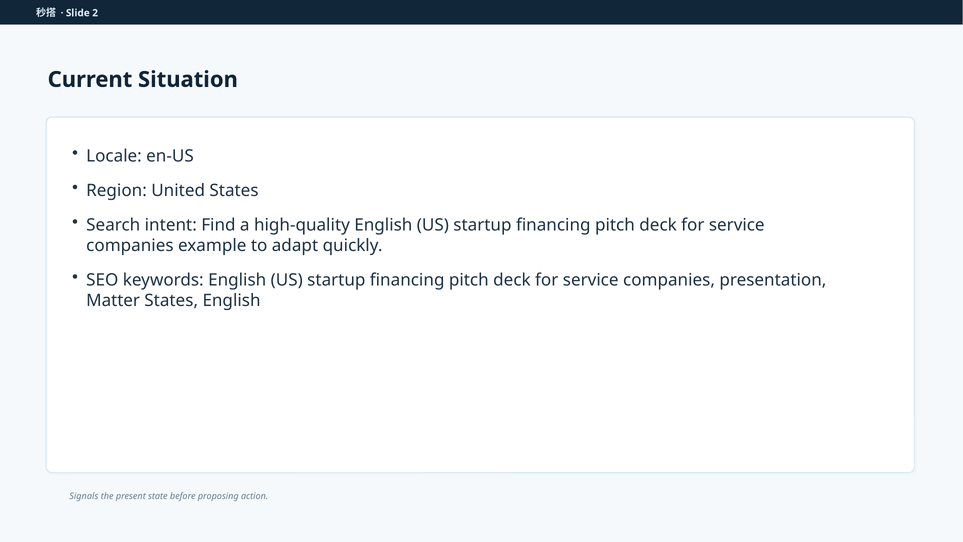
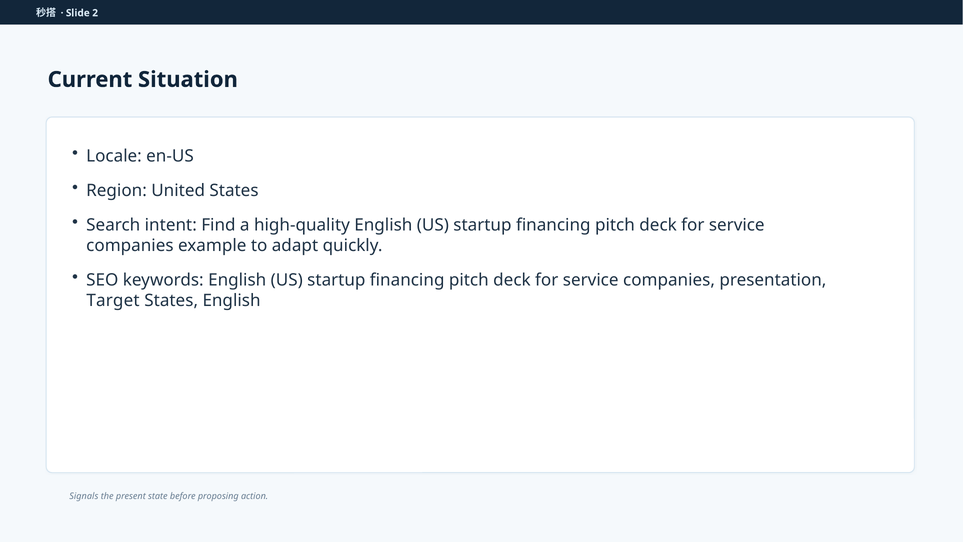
Matter: Matter -> Target
